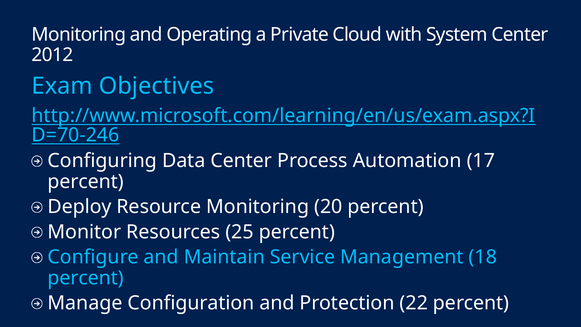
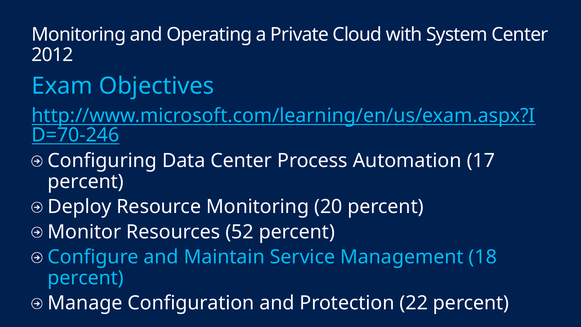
25: 25 -> 52
